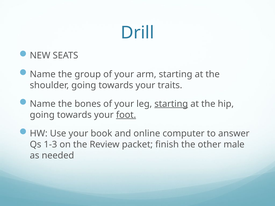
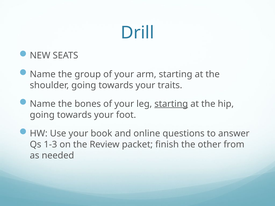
foot underline: present -> none
computer: computer -> questions
male: male -> from
